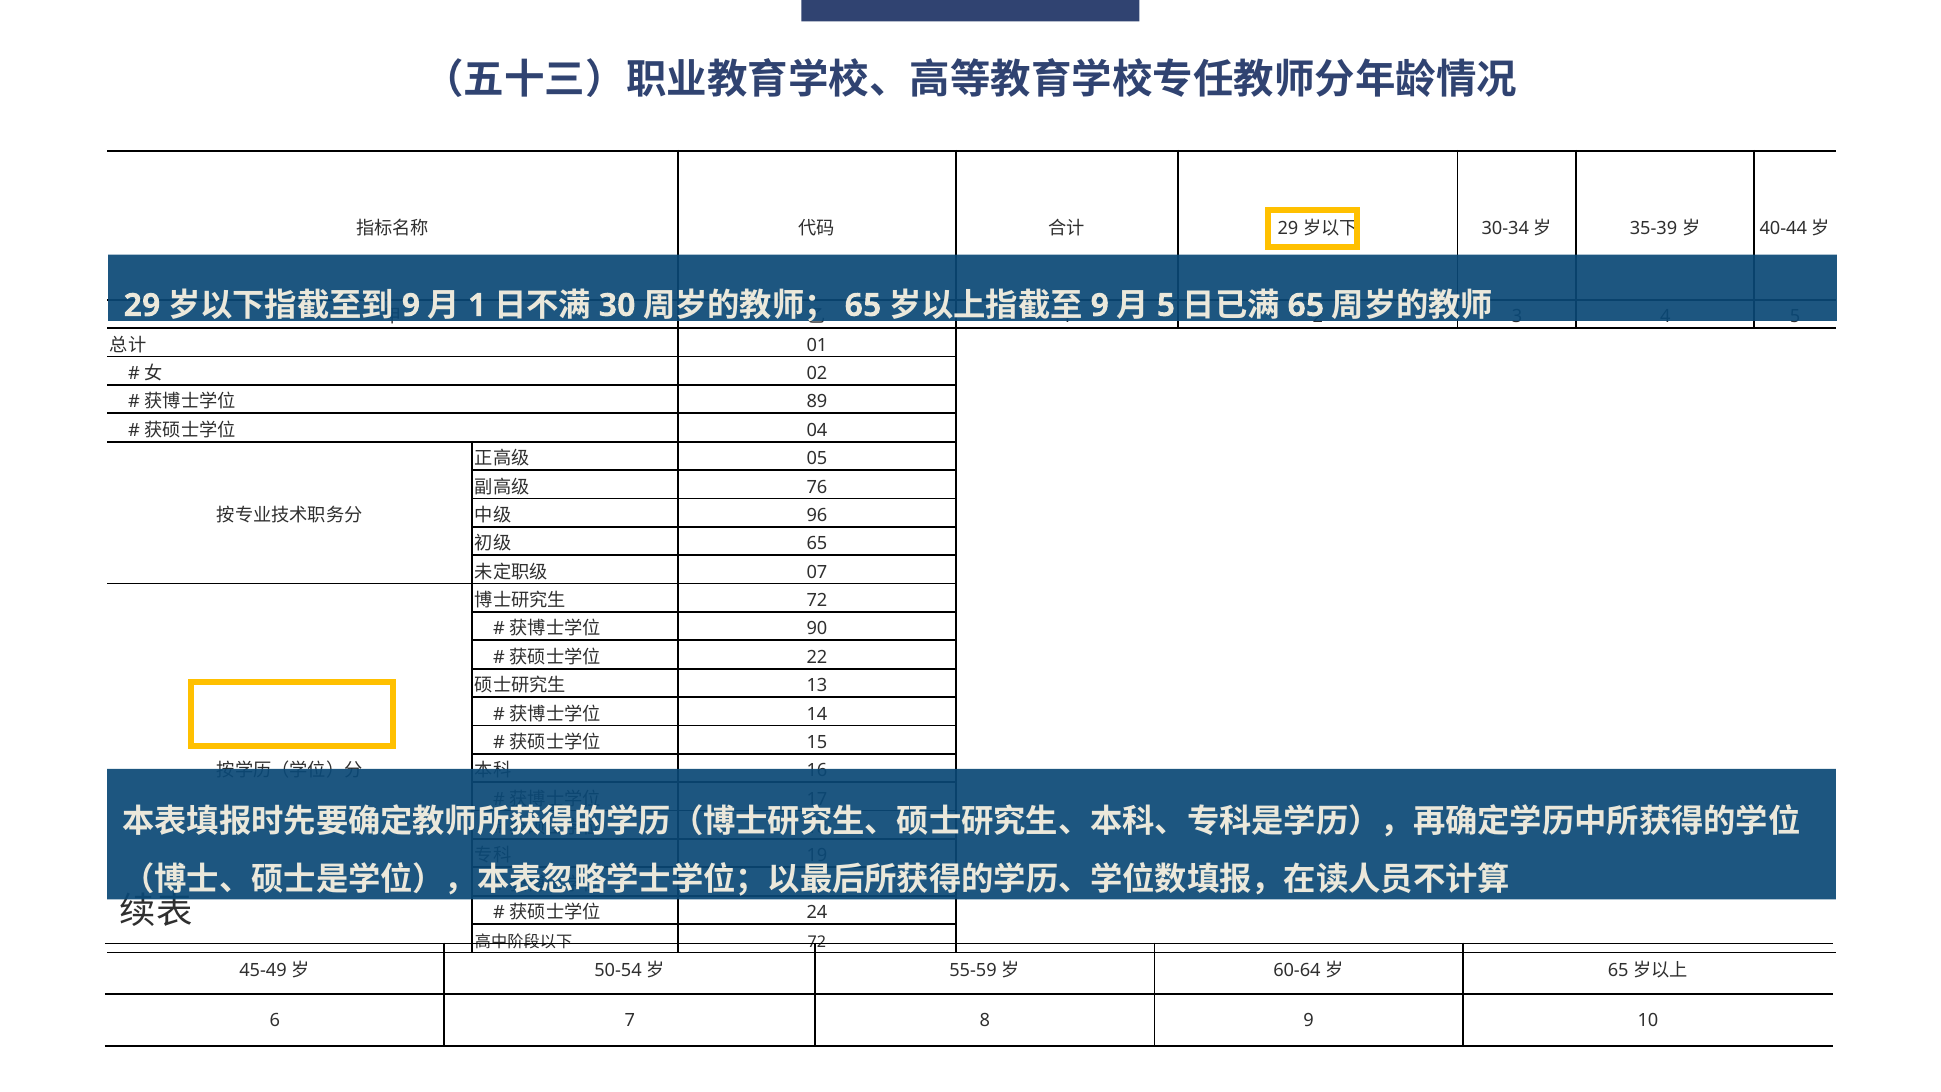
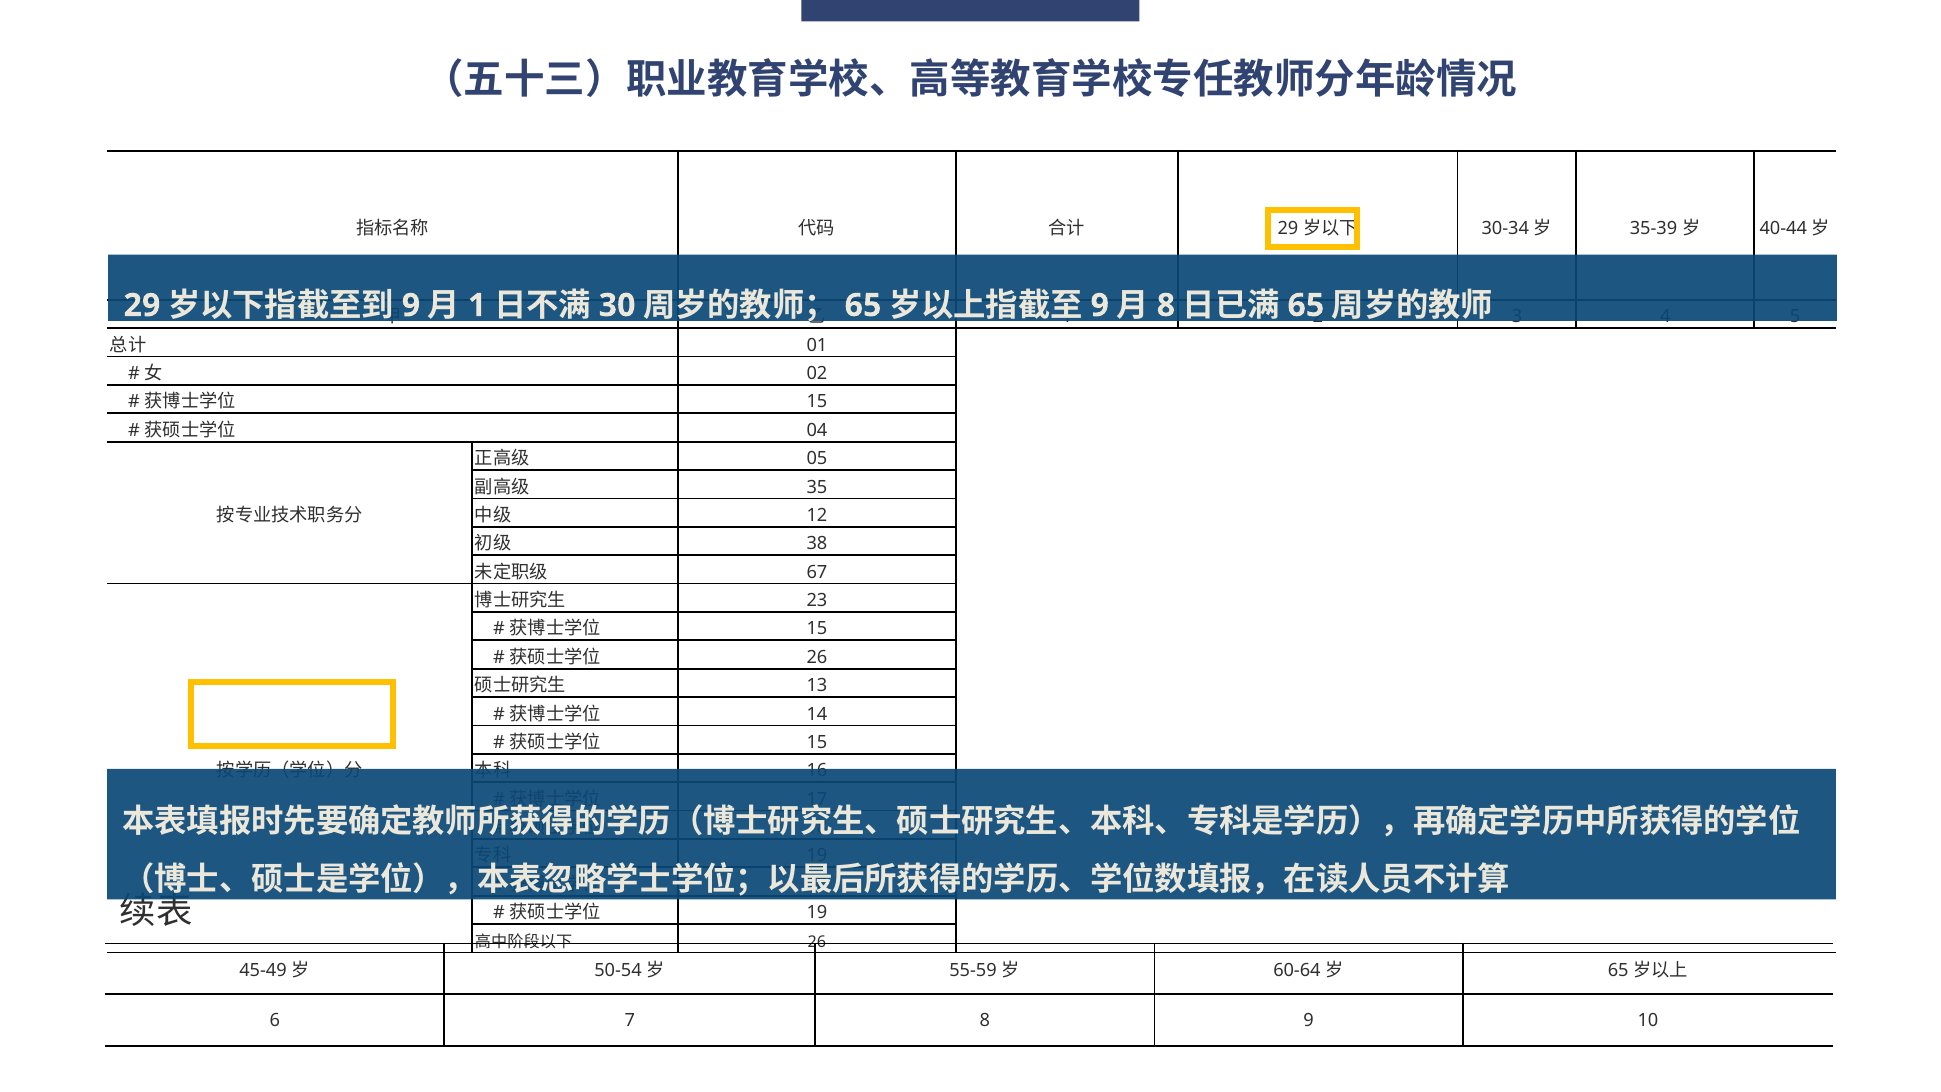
5 at (1166, 305): 5 -> 8
89 at (817, 402): 89 -> 15
76: 76 -> 35
96: 96 -> 12
65 at (817, 544): 65 -> 38
07: 07 -> 67
72 at (817, 600): 72 -> 23
90 at (817, 629): 90 -> 15
22 at (817, 657): 22 -> 26
24 at (817, 913): 24 -> 19
72 at (817, 942): 72 -> 26
